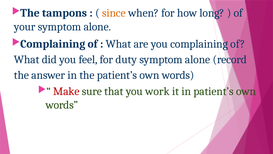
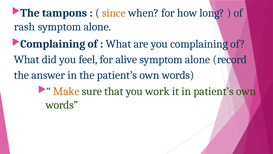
your: your -> rash
duty: duty -> alive
Make colour: red -> orange
